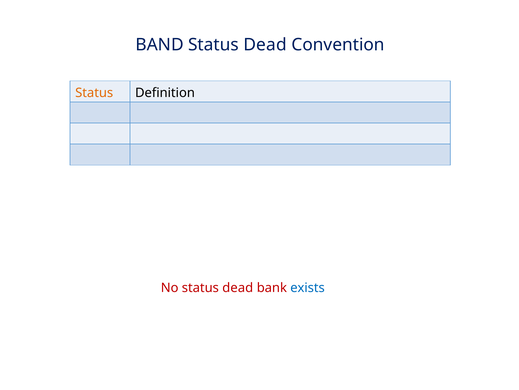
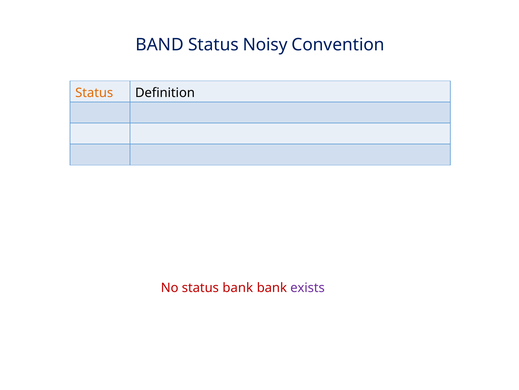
BAND Status Dead: Dead -> Noisy
No status dead: dead -> bank
exists colour: blue -> purple
